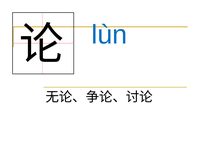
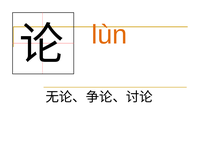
lùn colour: blue -> orange
